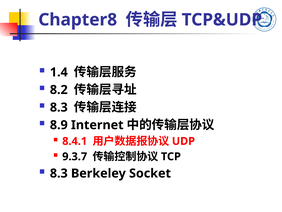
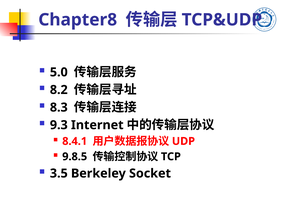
1.4: 1.4 -> 5.0
8.9: 8.9 -> 9.3
9.3.7: 9.3.7 -> 9.8.5
8.3 at (59, 173): 8.3 -> 3.5
